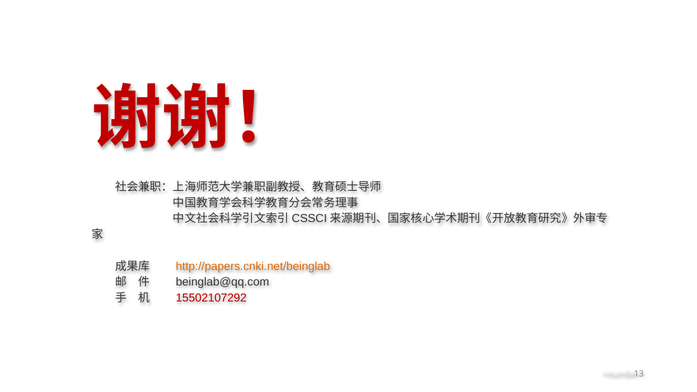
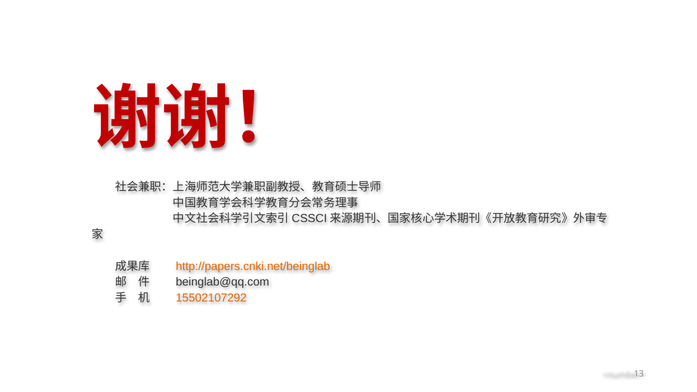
15502107292 colour: red -> orange
